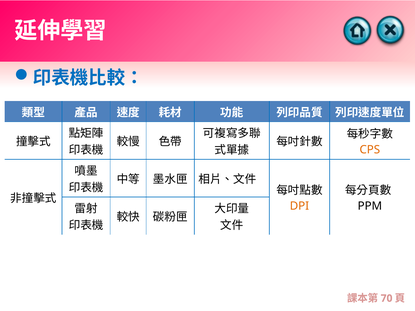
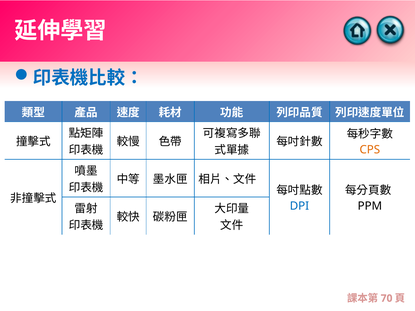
DPI colour: orange -> blue
